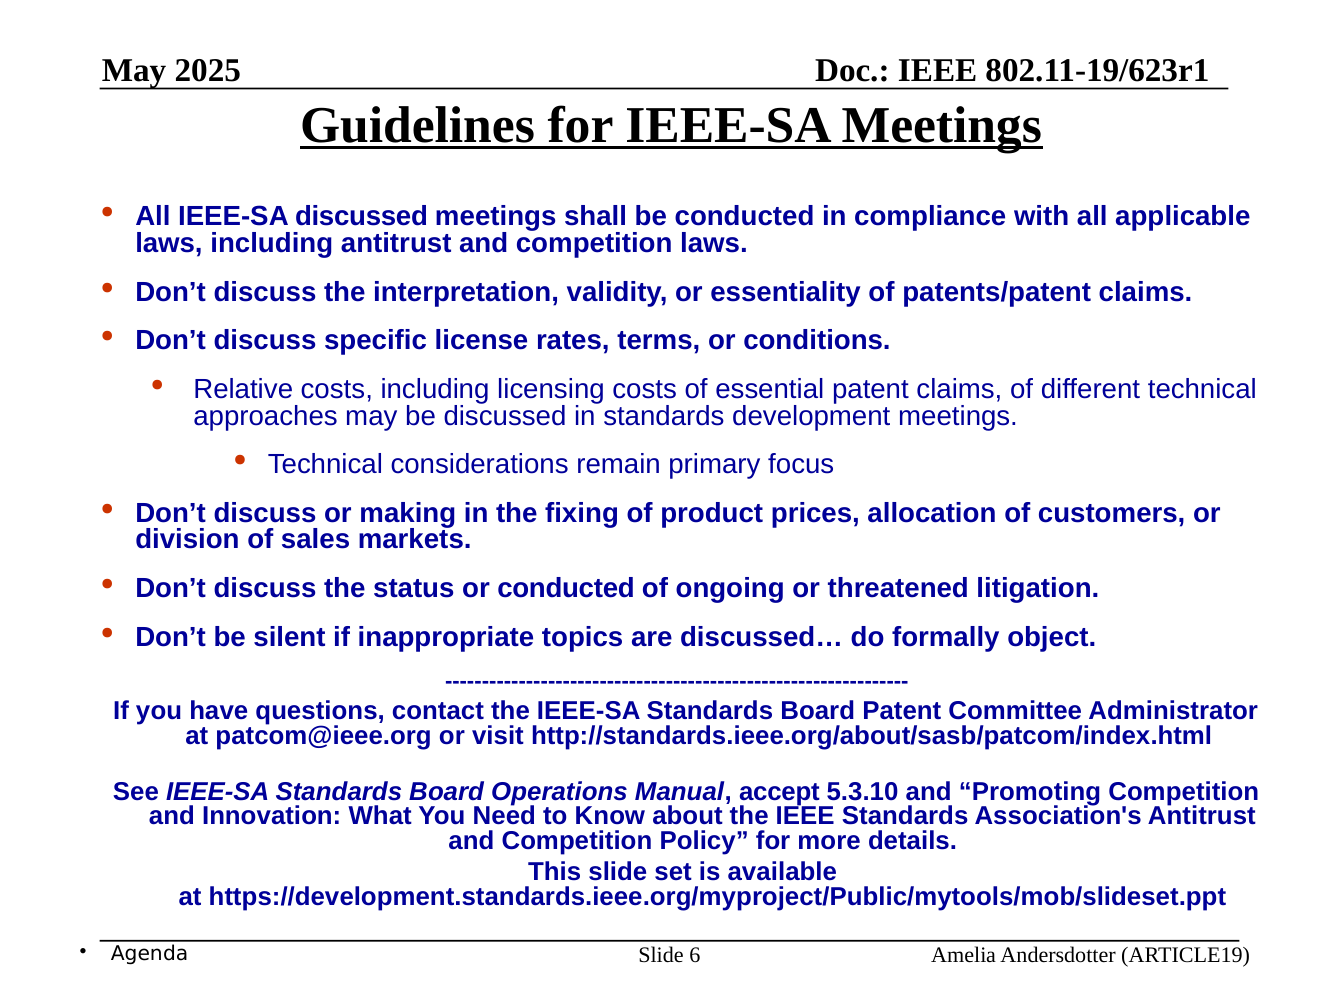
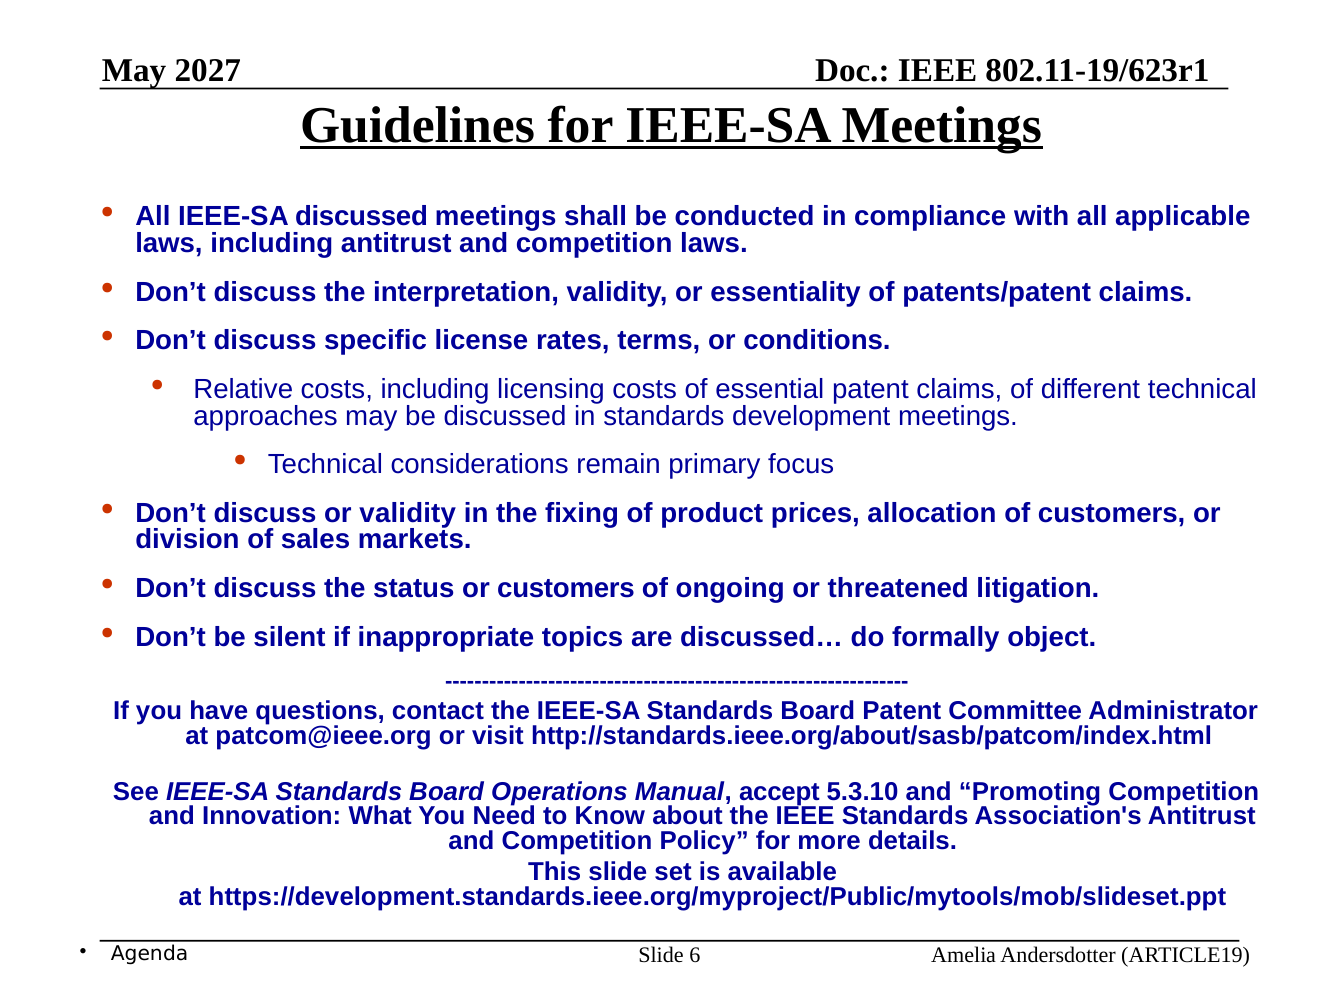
2025: 2025 -> 2027
or making: making -> validity
or conducted: conducted -> customers
